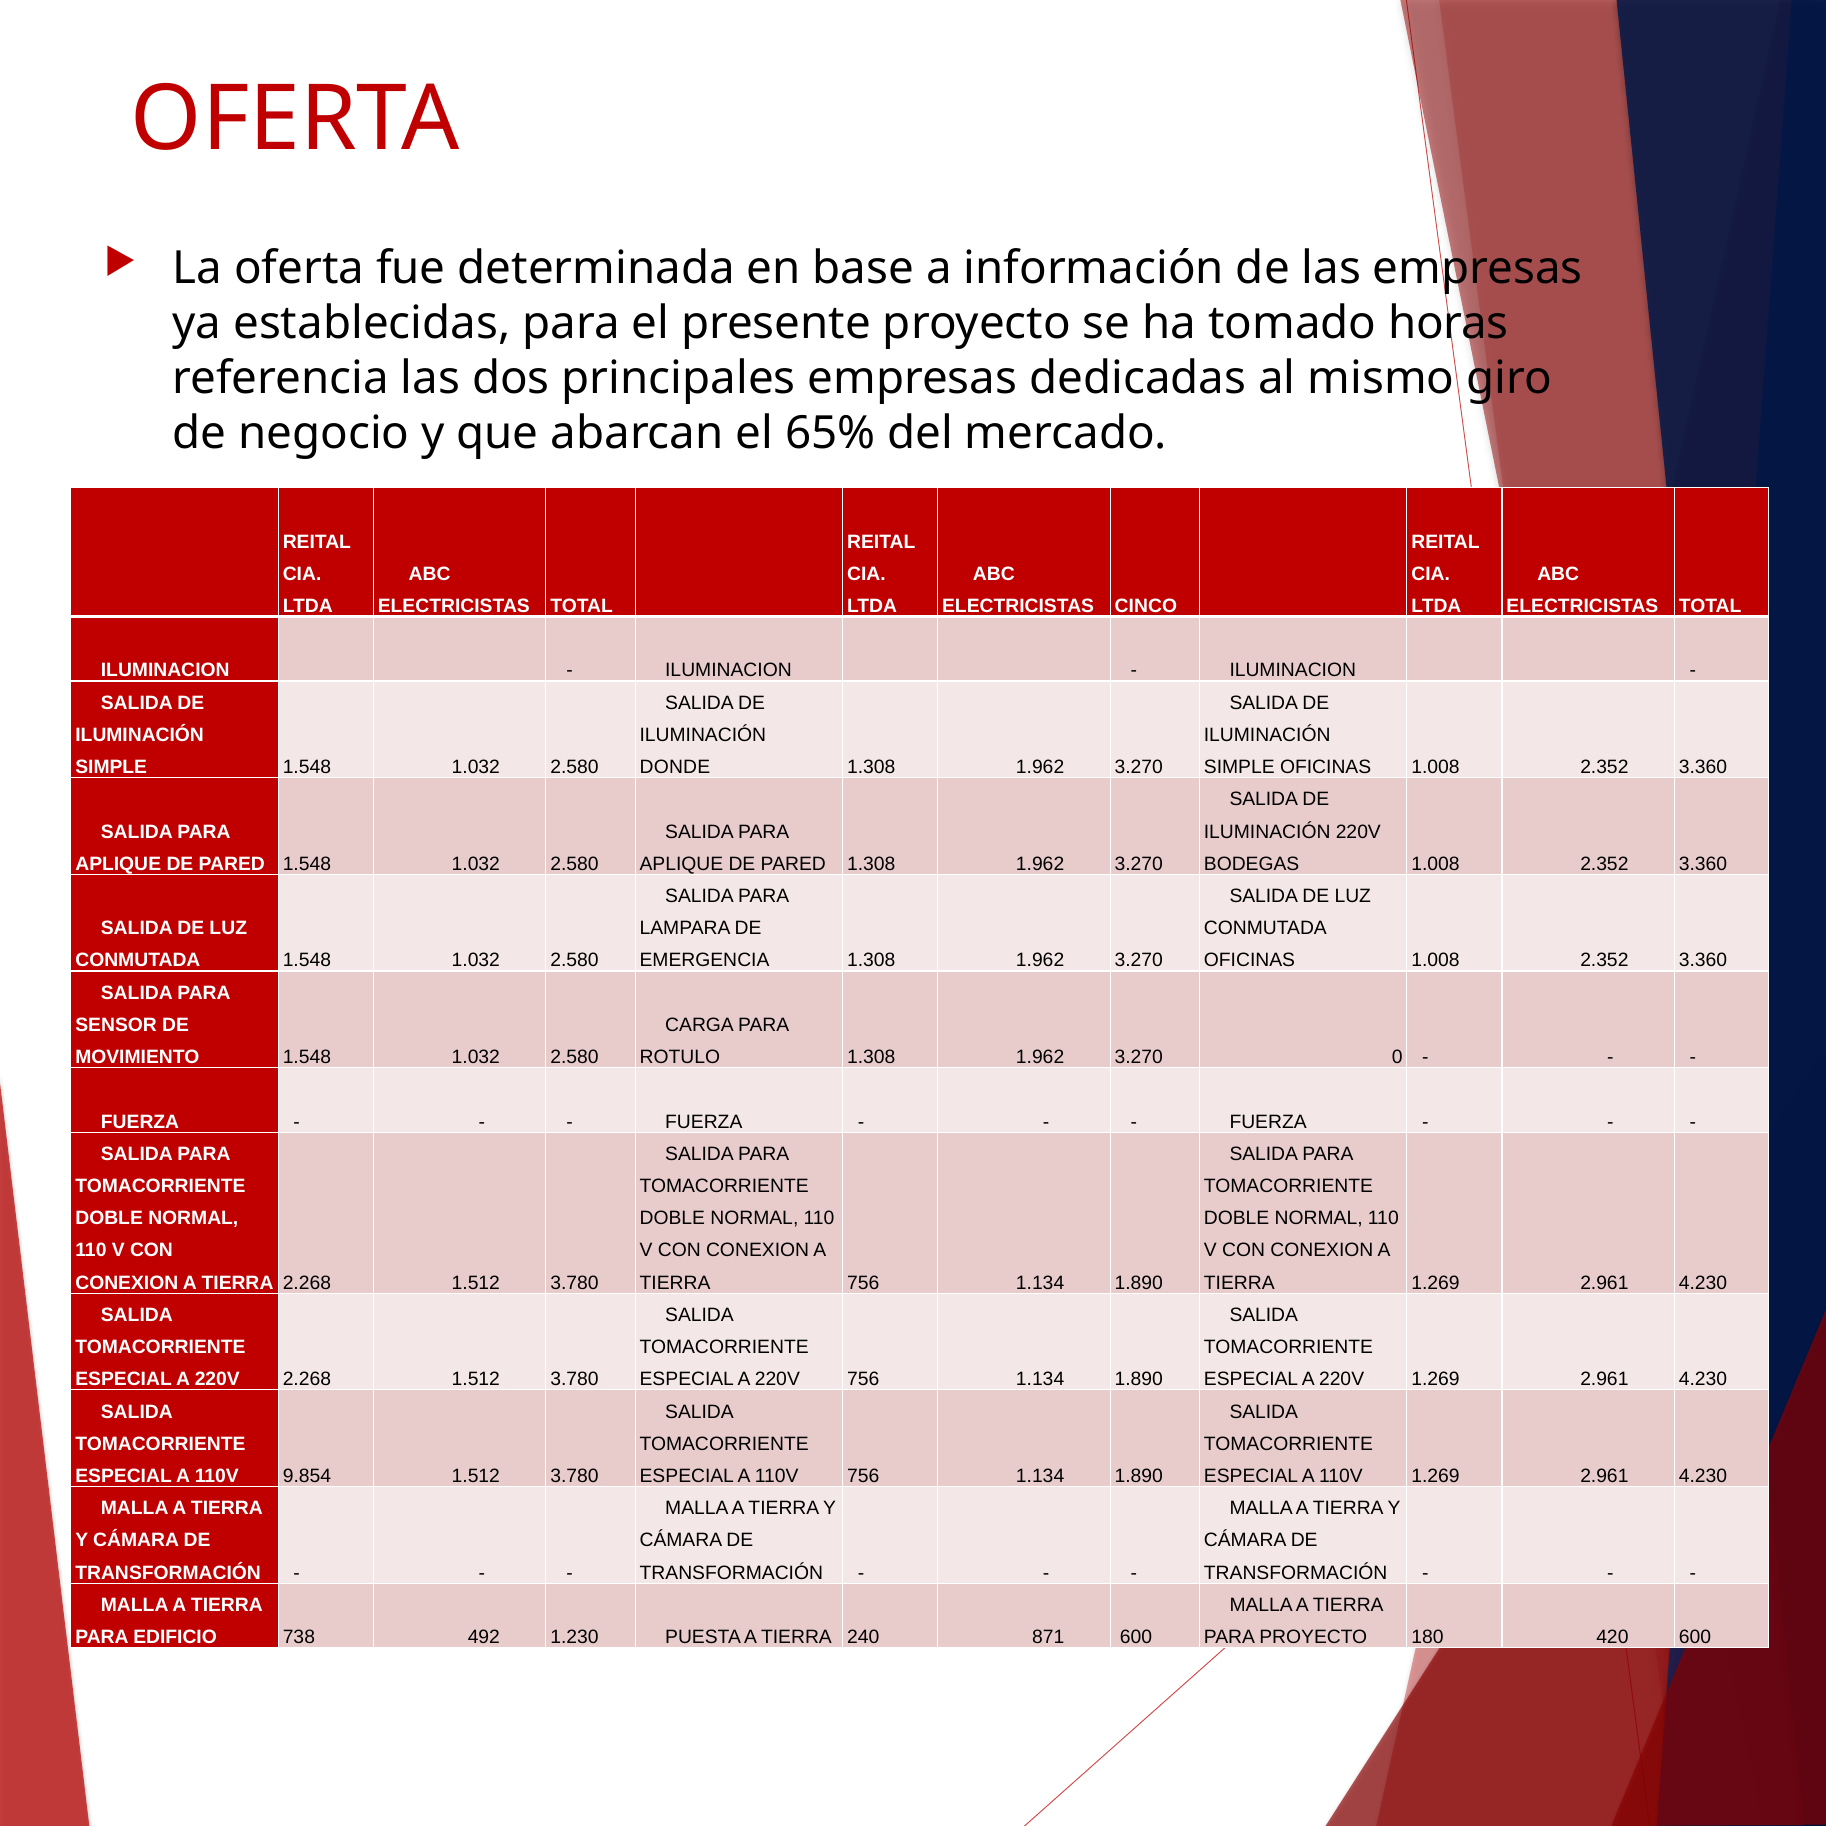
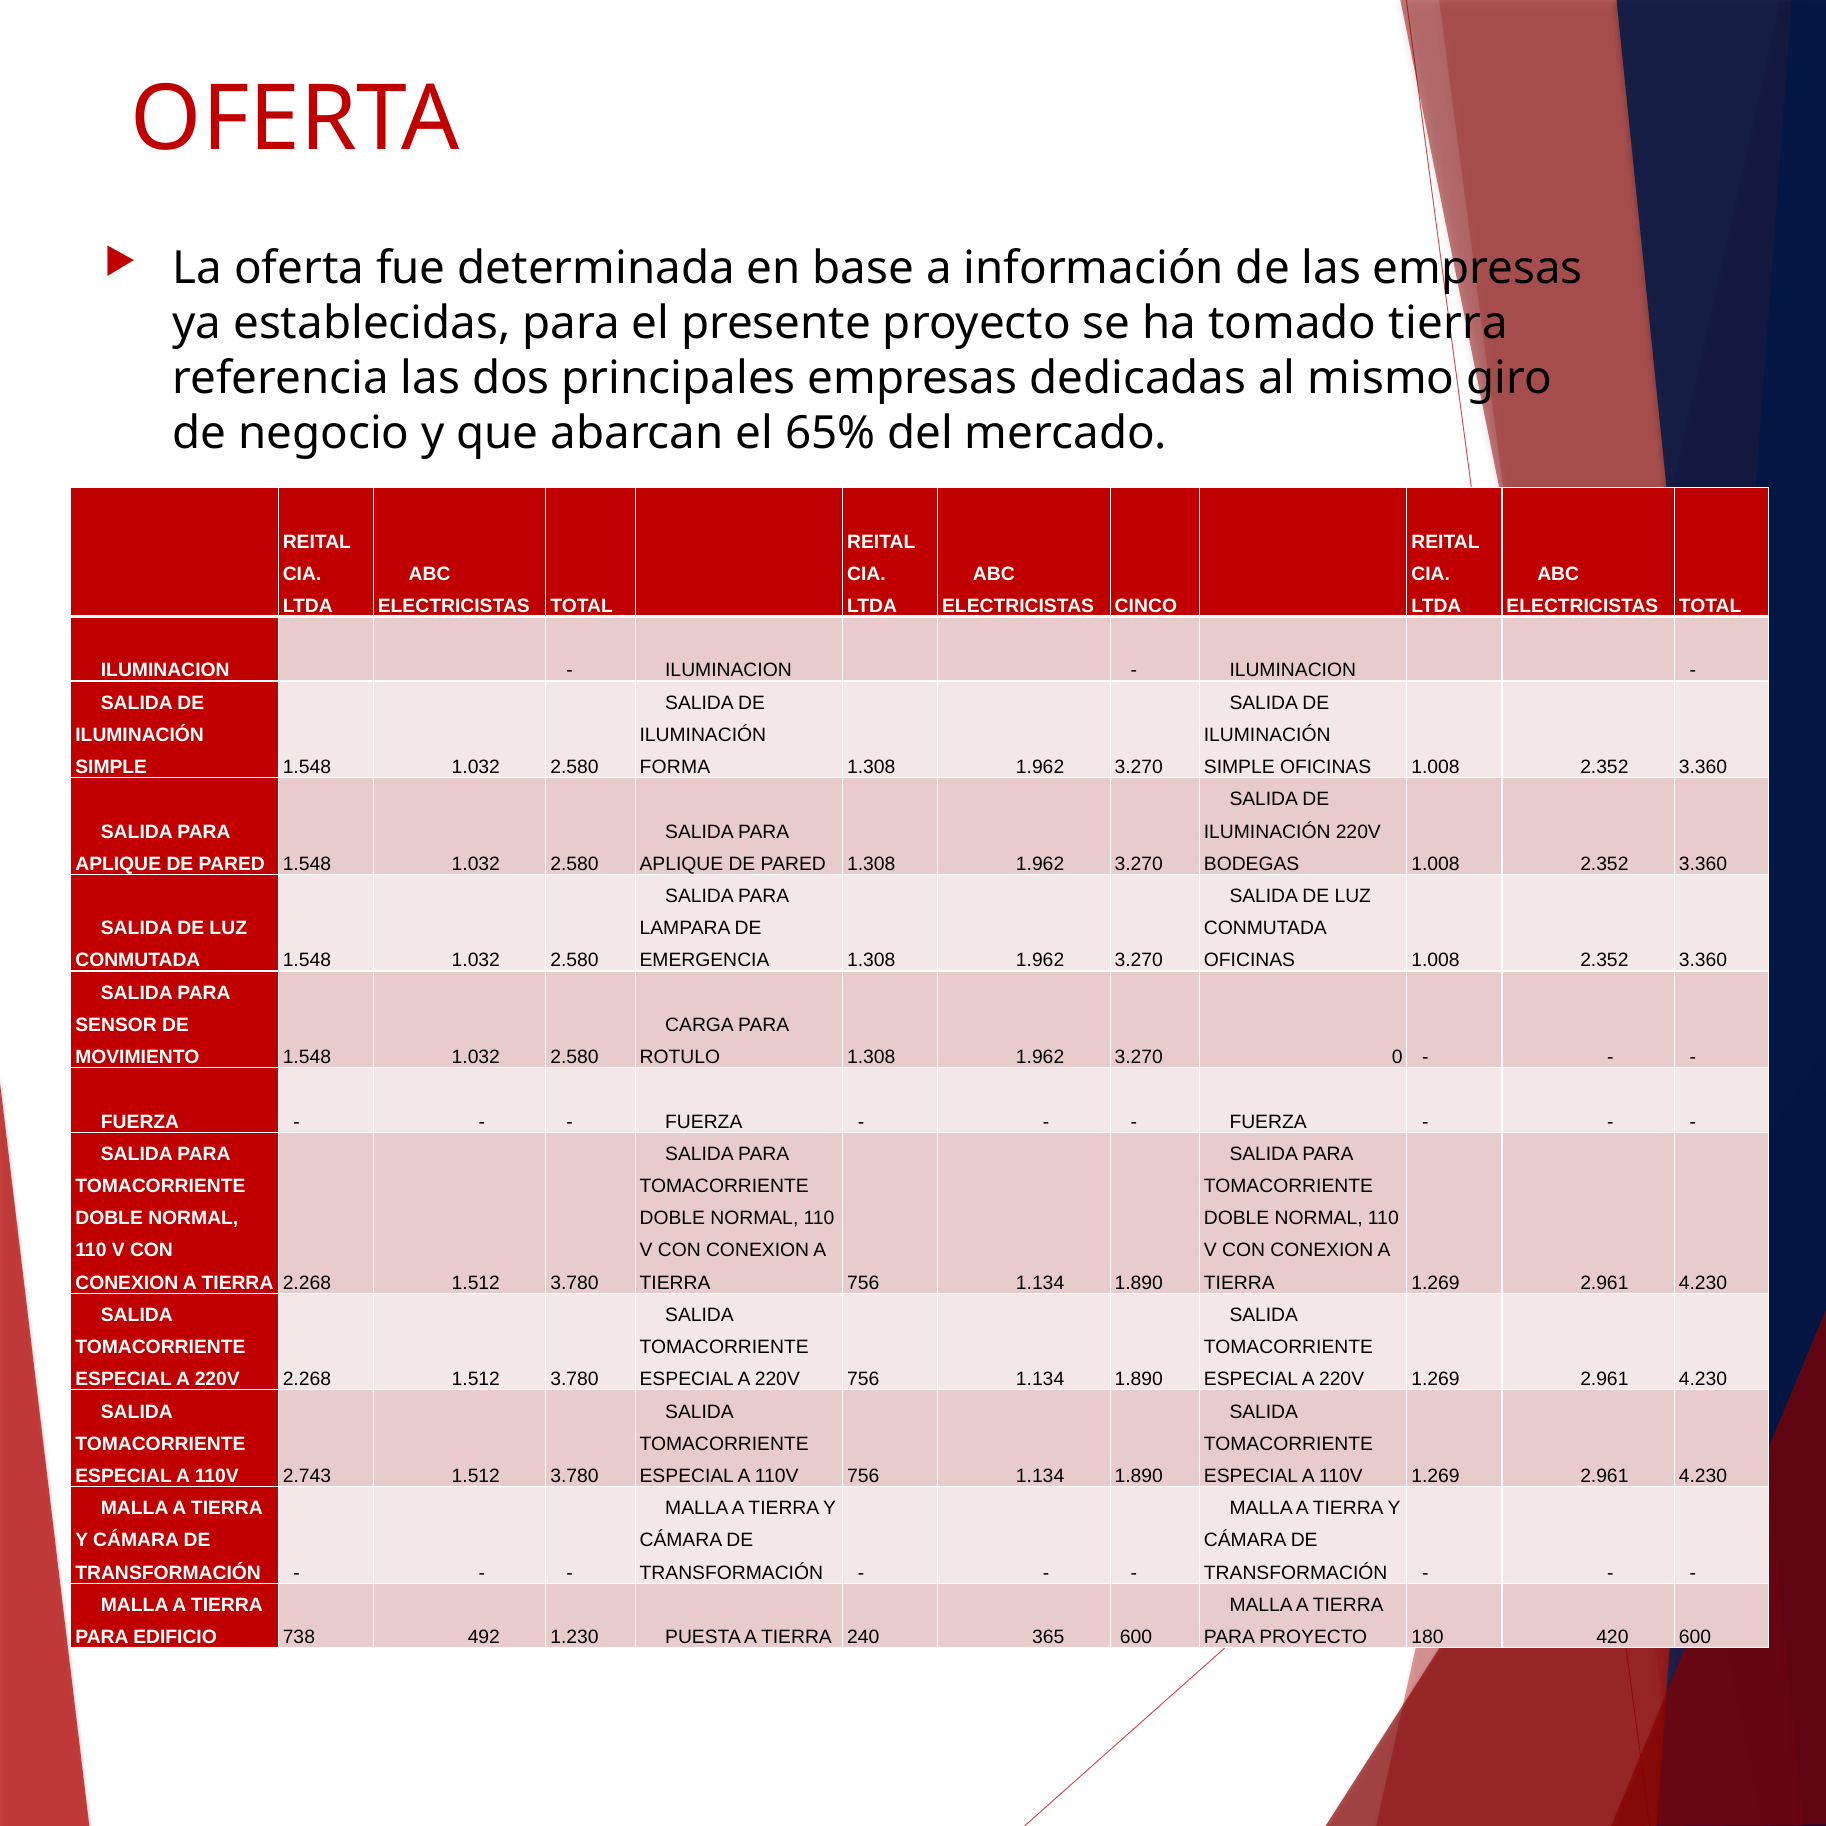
tomado horas: horas -> tierra
DONDE: DONDE -> FORMA
9.854: 9.854 -> 2.743
871: 871 -> 365
